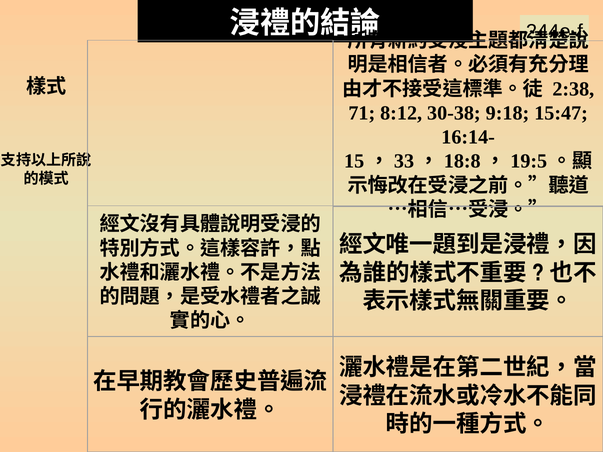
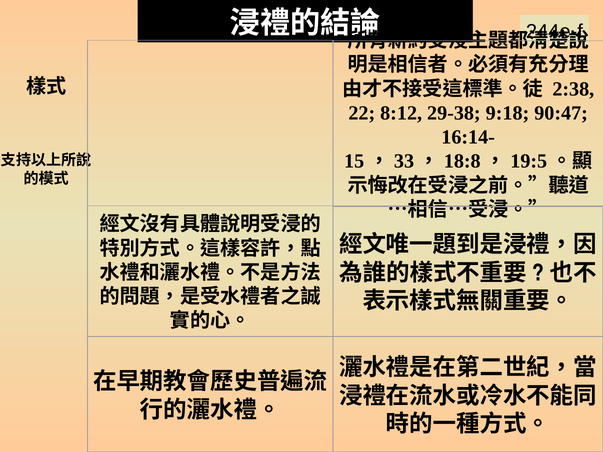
71: 71 -> 22
30-38: 30-38 -> 29-38
15:47: 15:47 -> 90:47
